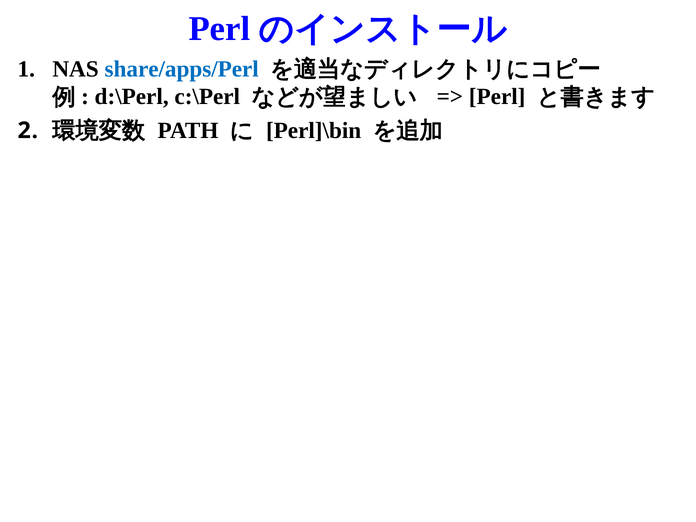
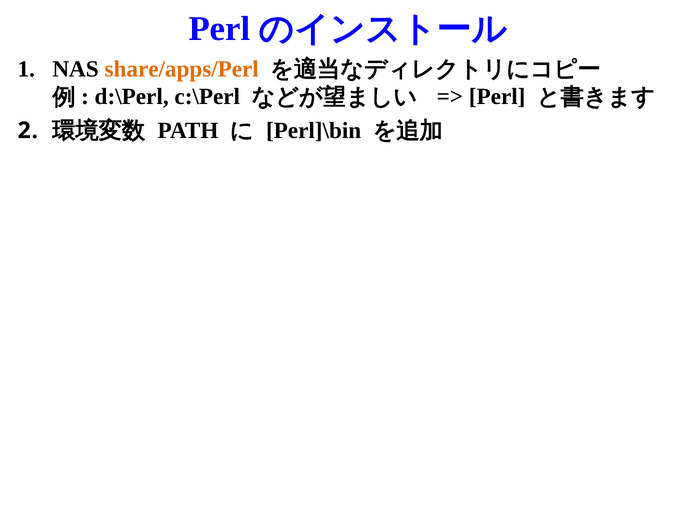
share/apps/Perl colour: blue -> orange
